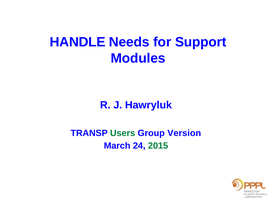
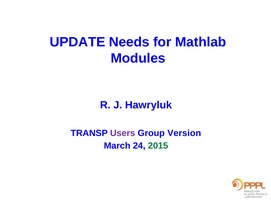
HANDLE: HANDLE -> UPDATE
Support: Support -> Mathlab
Users colour: green -> purple
